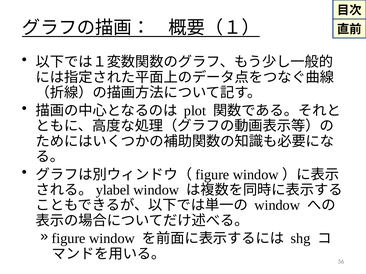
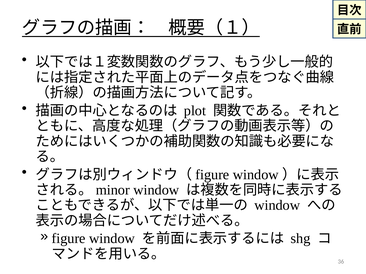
ylabel: ylabel -> minor
